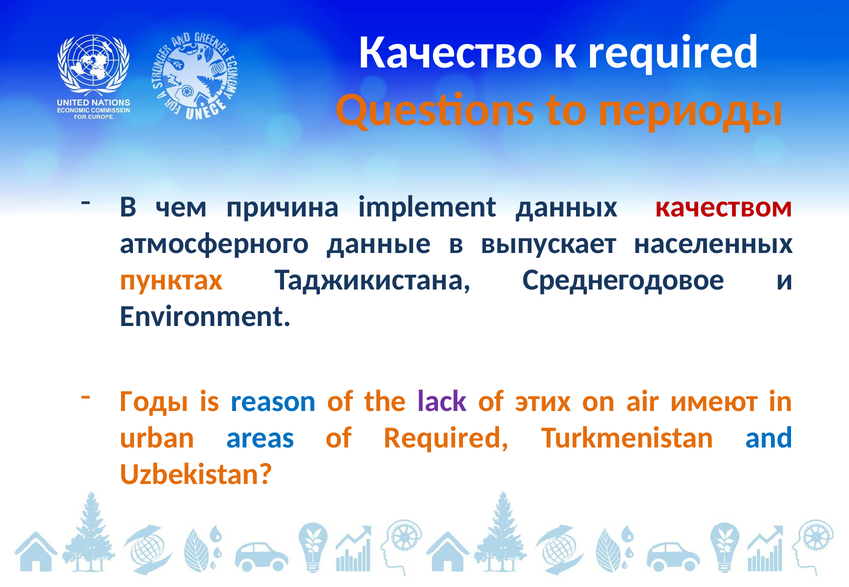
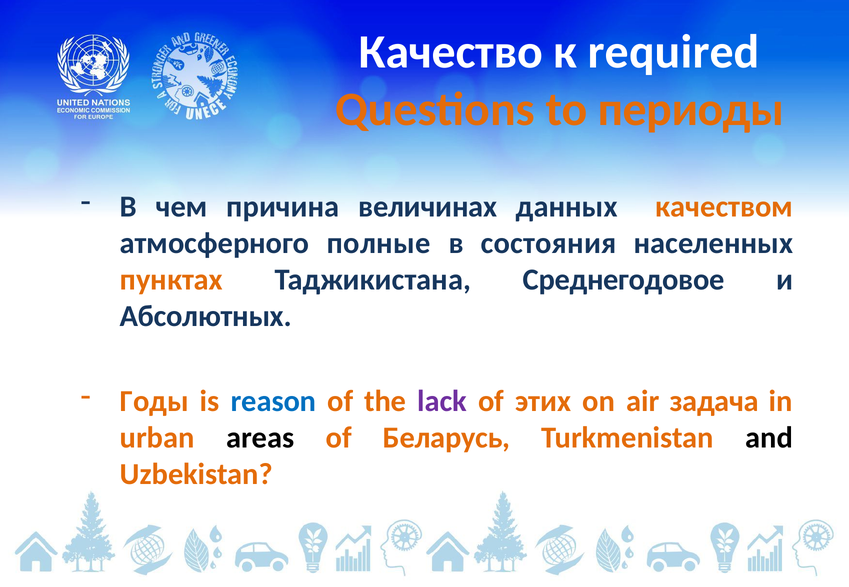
implement: implement -> величинах
качеством colour: red -> orange
данные: данные -> полные
выпускает: выпускает -> состояния
Environment: Environment -> Абсолютных
имеют: имеют -> задача
areas colour: blue -> black
of Required: Required -> Беларусь
and colour: blue -> black
